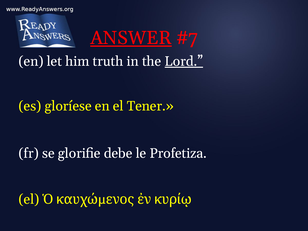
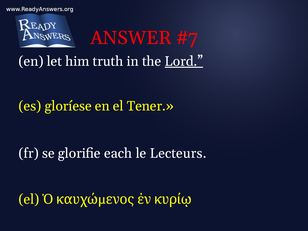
ANSWER underline: present -> none
debe: debe -> each
Profetiza: Profetiza -> Lecteurs
